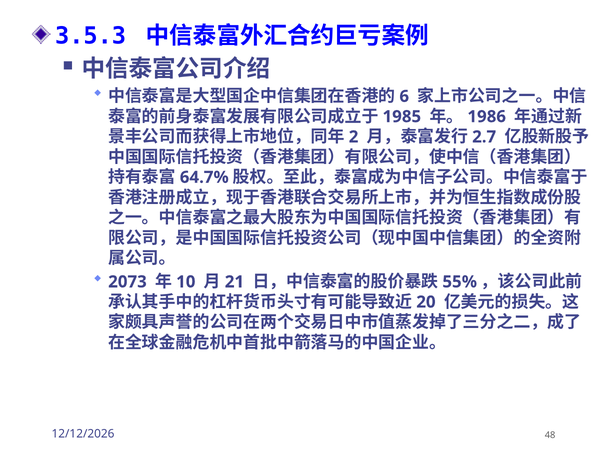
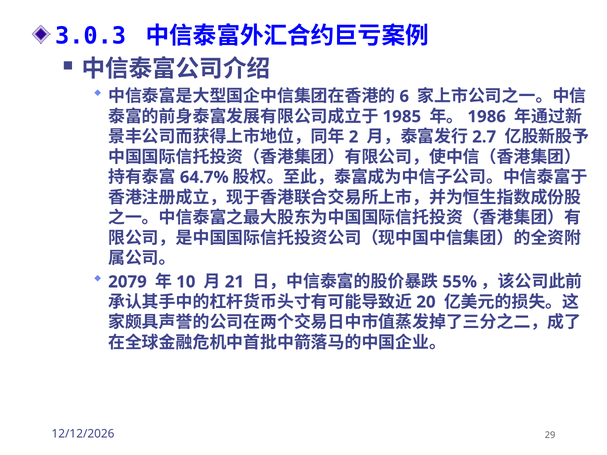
3.5.3: 3.5.3 -> 3.0.3
2073: 2073 -> 2079
48: 48 -> 29
